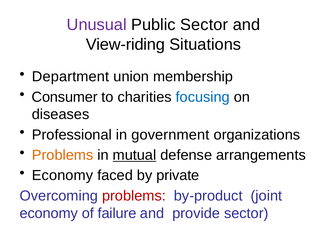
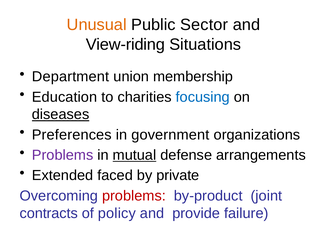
Unusual colour: purple -> orange
Consumer: Consumer -> Education
diseases underline: none -> present
Professional: Professional -> Preferences
Problems at (63, 155) colour: orange -> purple
Economy at (63, 176): Economy -> Extended
economy at (49, 213): economy -> contracts
failure: failure -> policy
provide sector: sector -> failure
